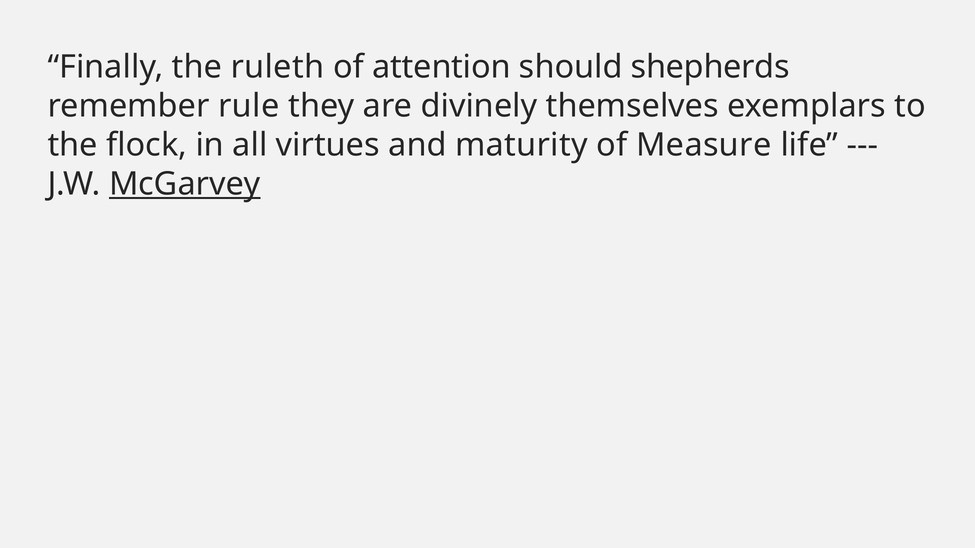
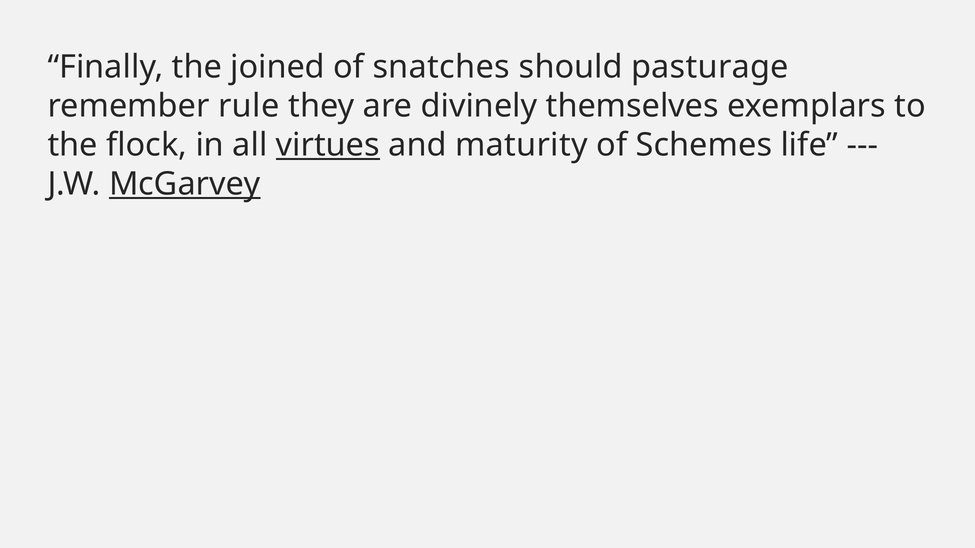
ruleth: ruleth -> joined
attention: attention -> snatches
shepherds: shepherds -> pasturage
virtues underline: none -> present
Measure: Measure -> Schemes
